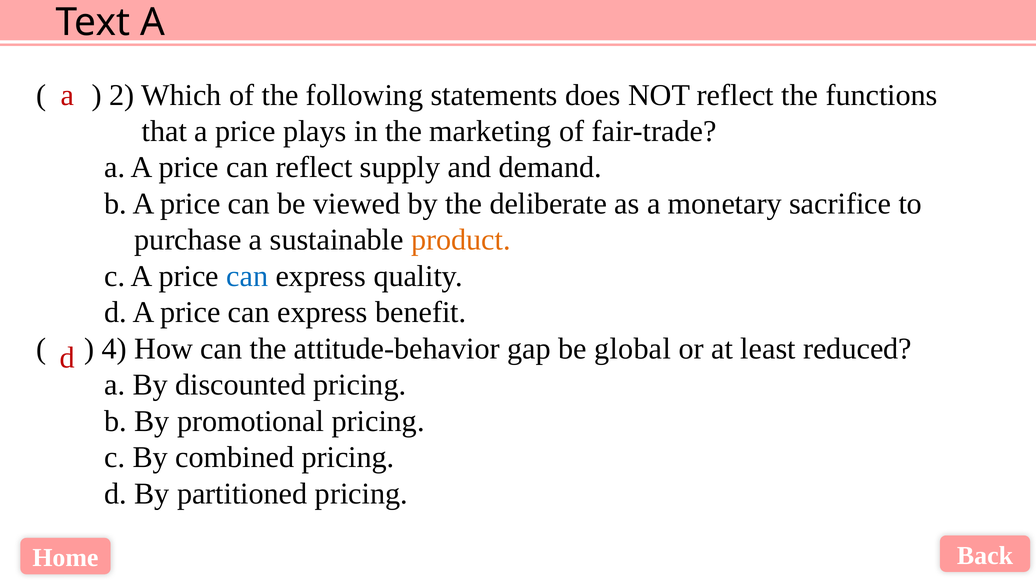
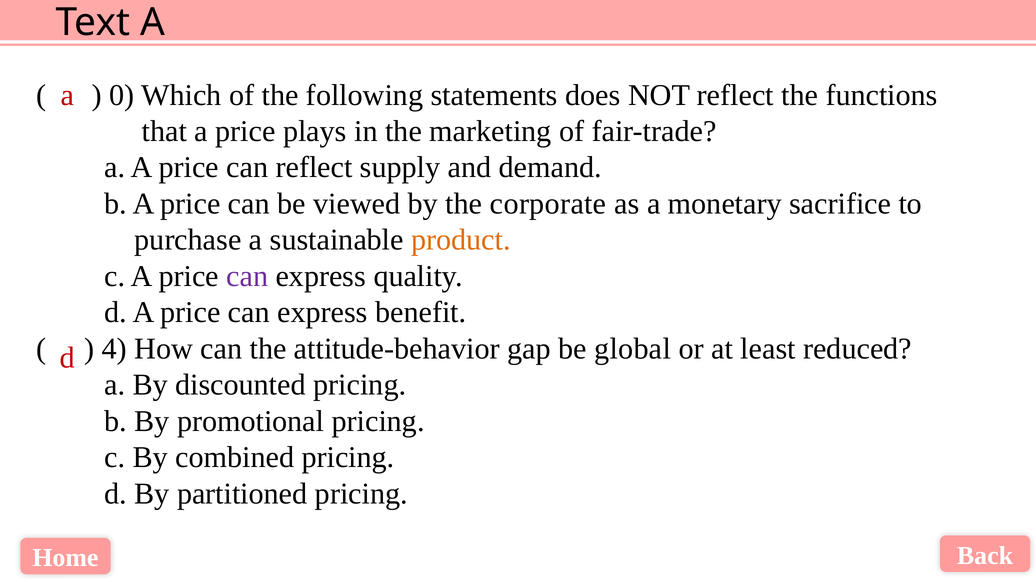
2: 2 -> 0
deliberate: deliberate -> corporate
can at (247, 276) colour: blue -> purple
